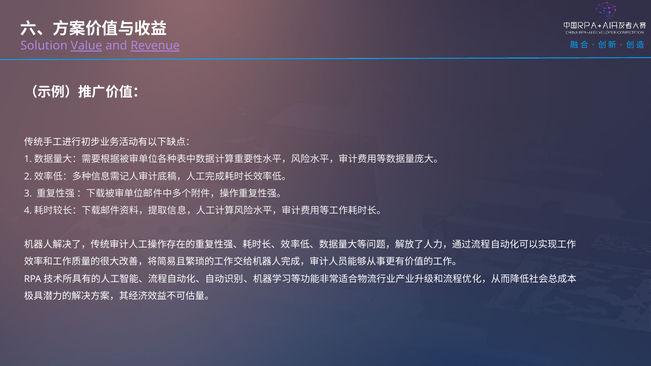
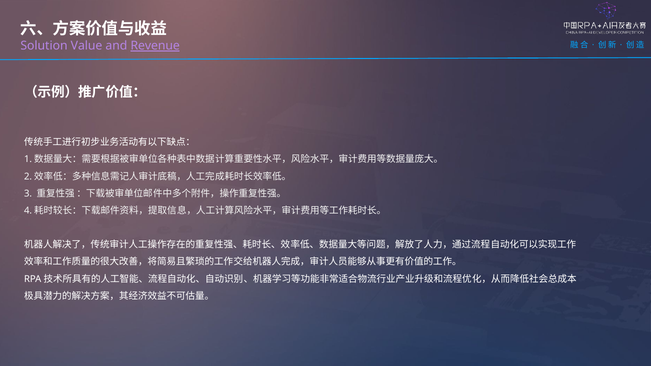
Value underline: present -> none
